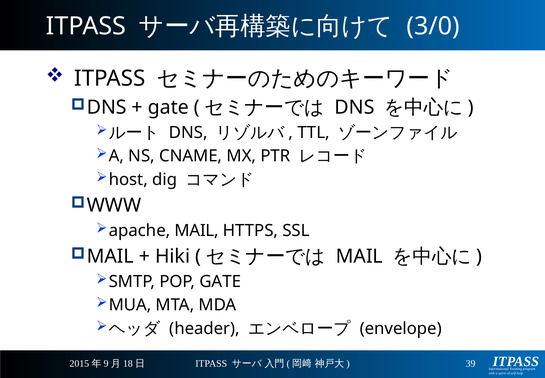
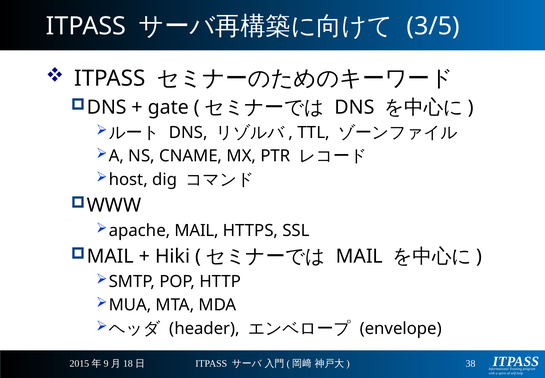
3/0: 3/0 -> 3/5
POP GATE: GATE -> HTTP
39: 39 -> 38
